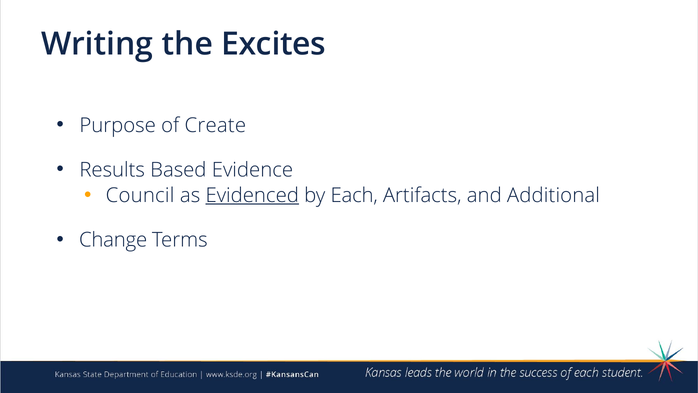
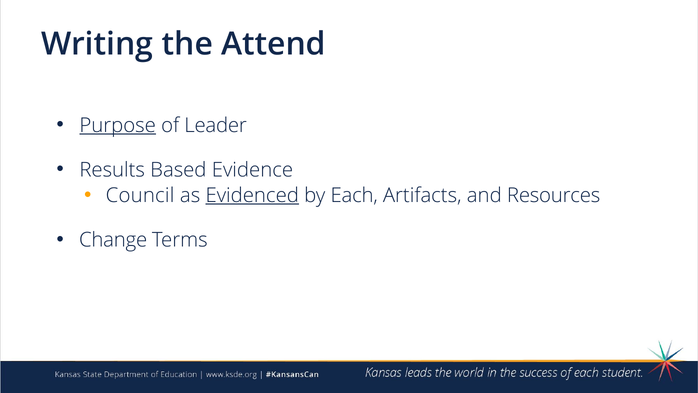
Excites: Excites -> Attend
Purpose underline: none -> present
Create: Create -> Leader
Additional: Additional -> Resources
